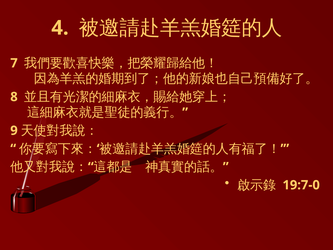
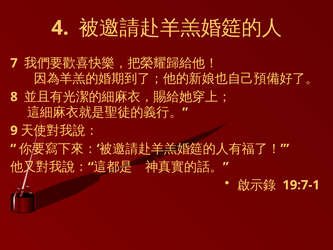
19:7-0: 19:7-0 -> 19:7-1
